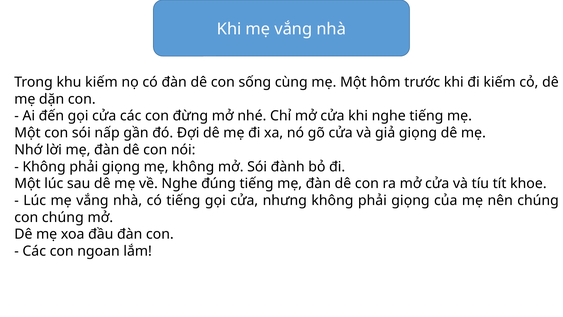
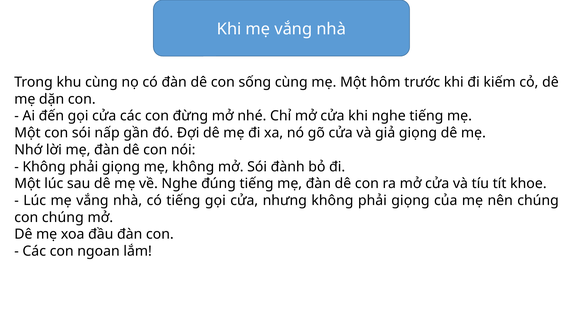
khu kiếm: kiếm -> cùng
